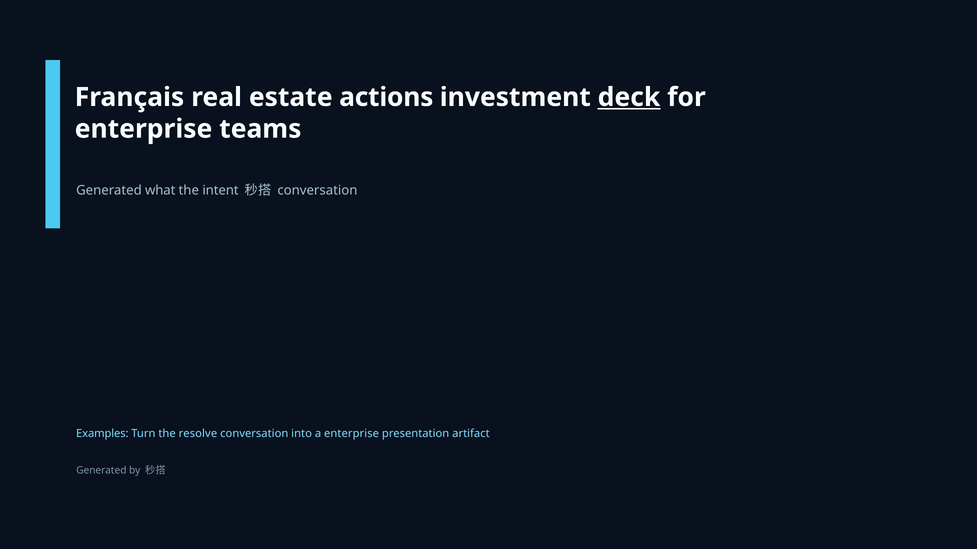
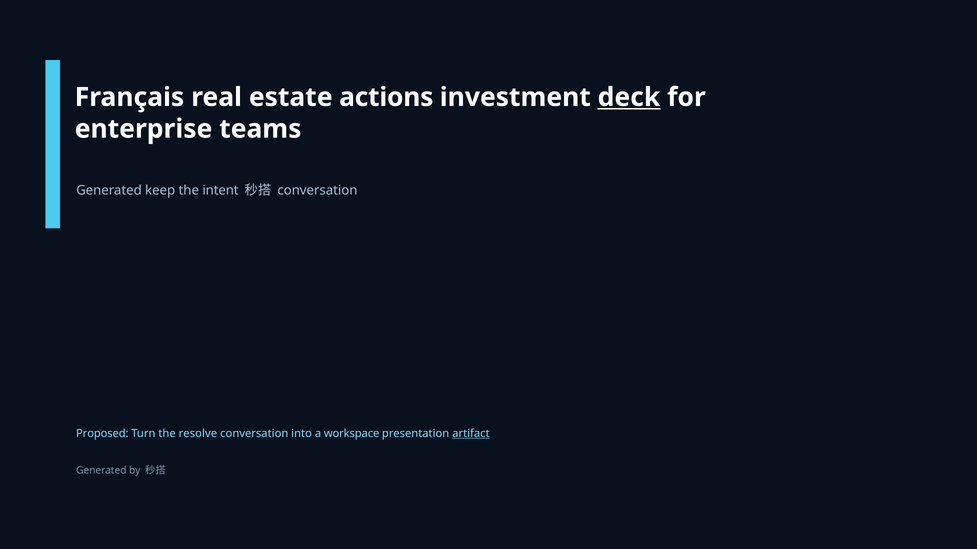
what: what -> keep
Examples: Examples -> Proposed
a enterprise: enterprise -> workspace
artifact underline: none -> present
